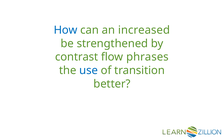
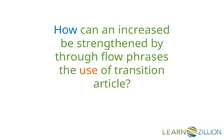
contrast: contrast -> through
use colour: blue -> orange
better: better -> article
